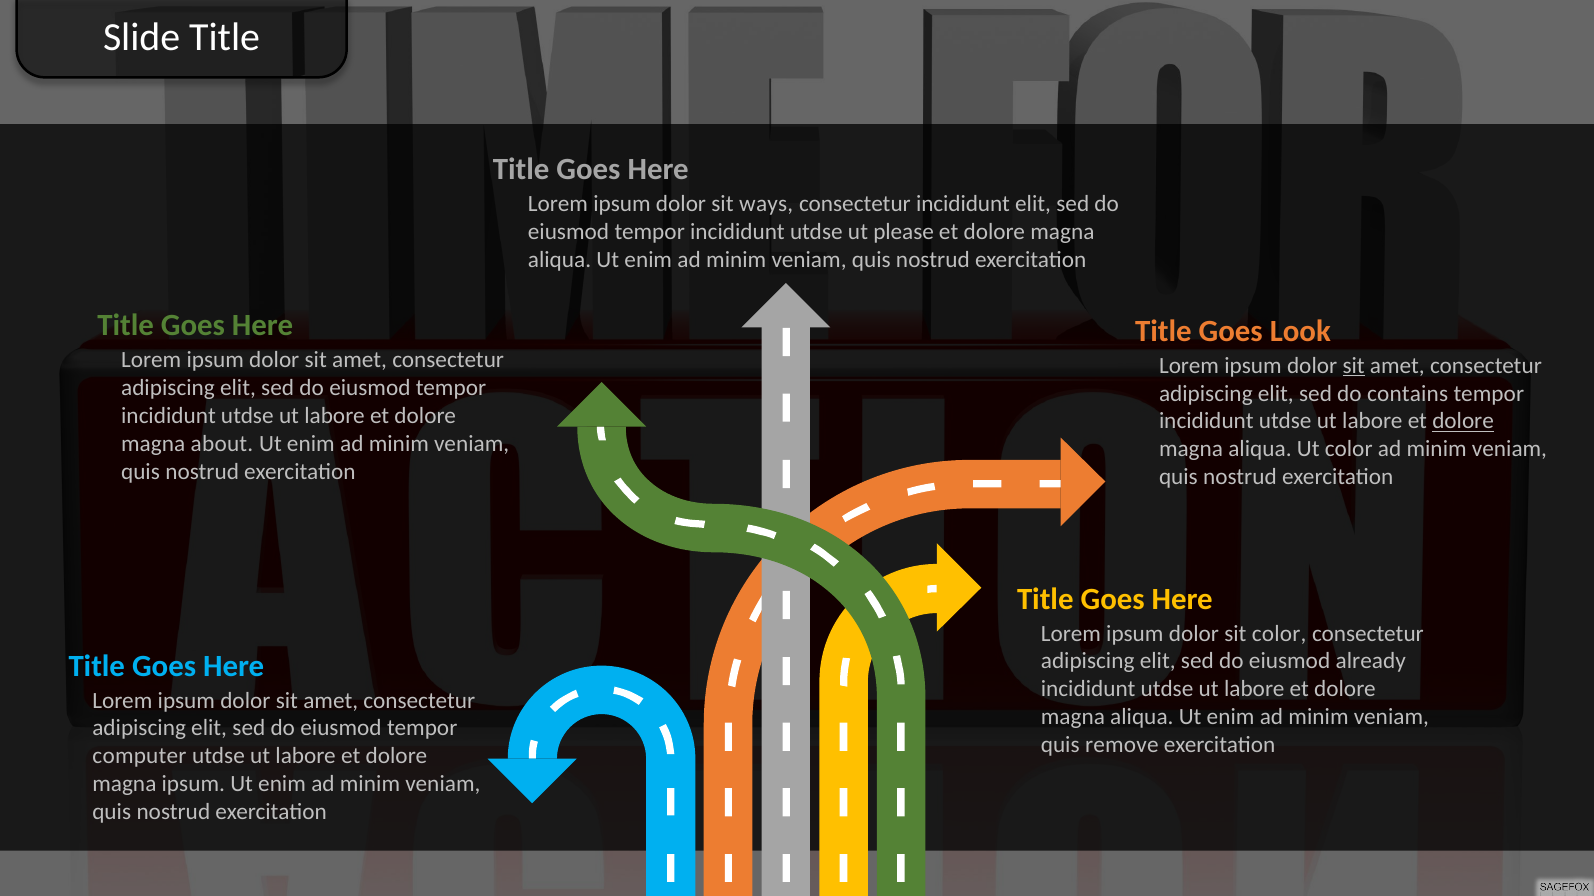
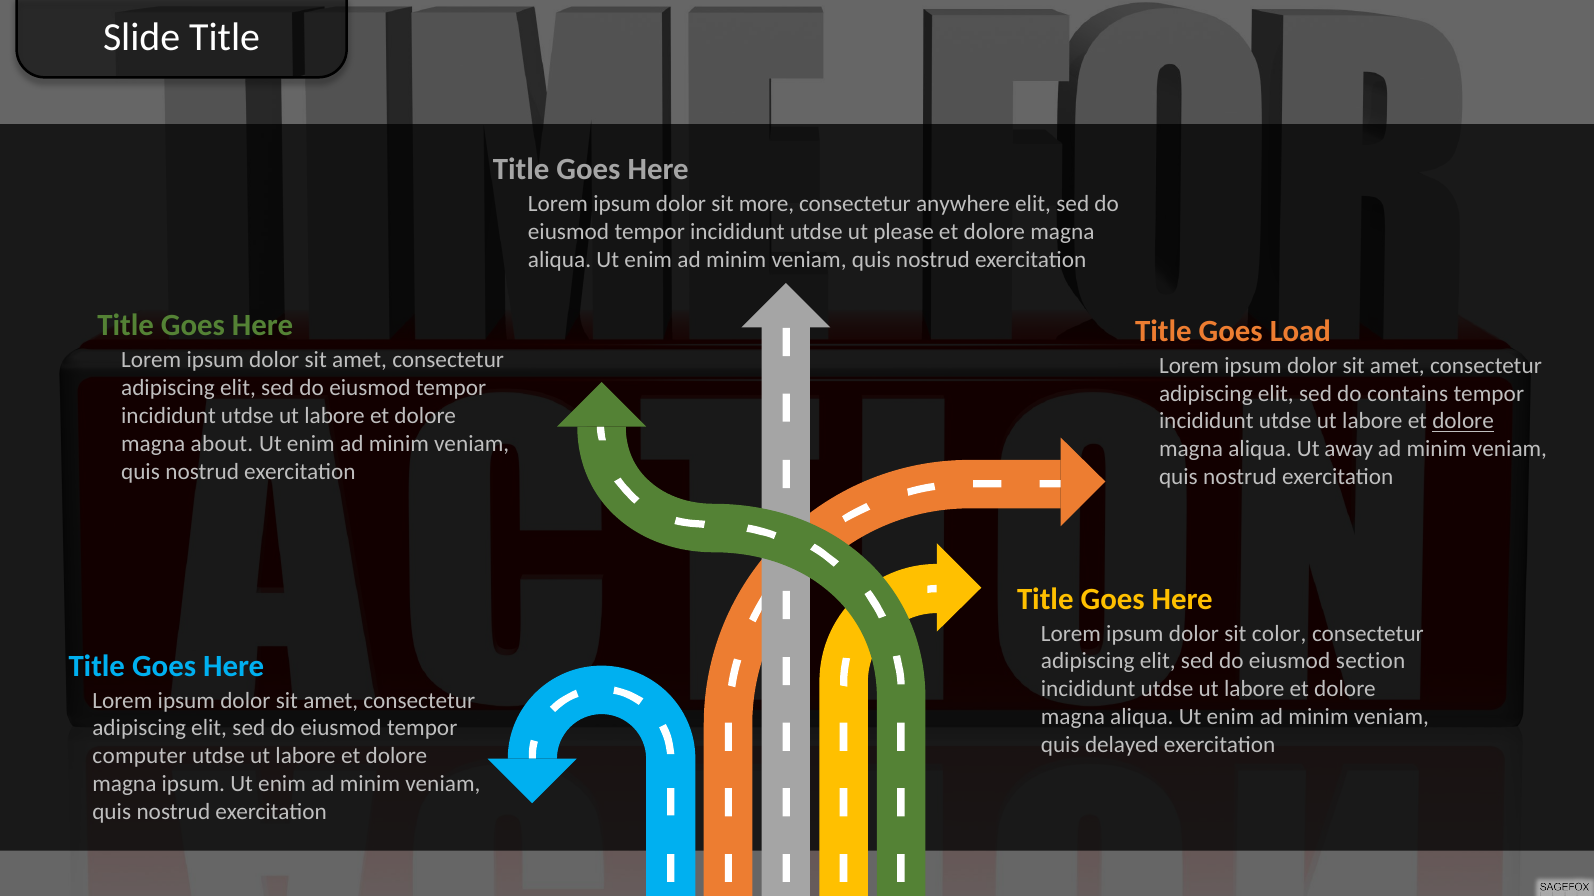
ways: ways -> more
consectetur incididunt: incididunt -> anywhere
Look: Look -> Load
sit at (1354, 366) underline: present -> none
Ut color: color -> away
already: already -> section
remove: remove -> delayed
